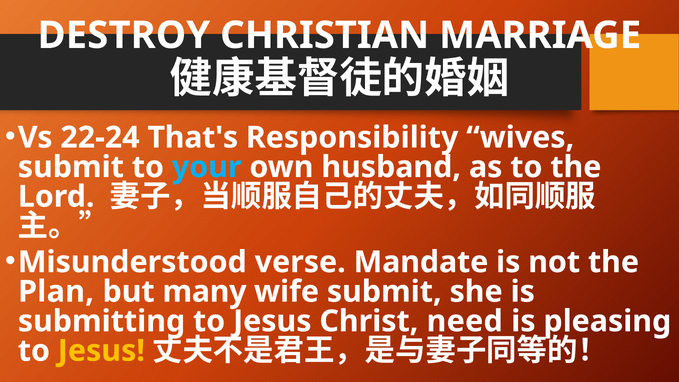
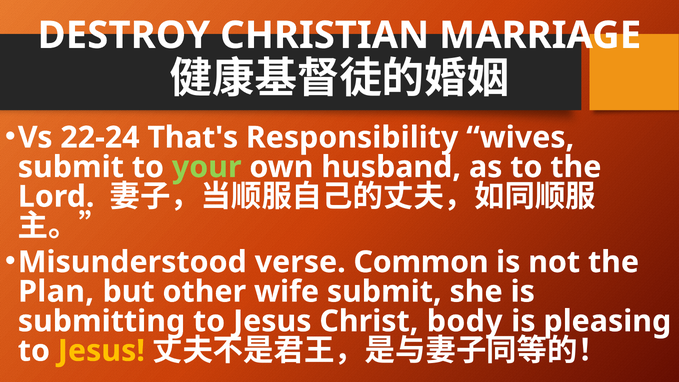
your colour: light blue -> light green
Mandate: Mandate -> Common
many: many -> other
need: need -> body
